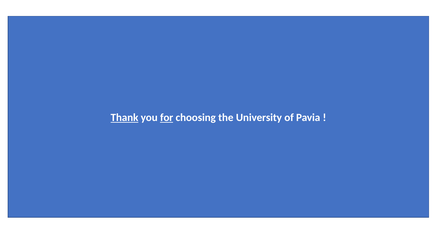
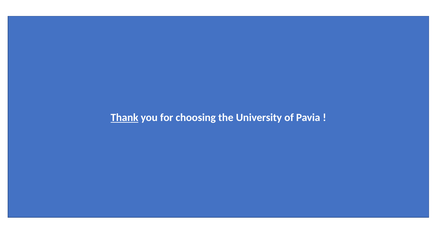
for underline: present -> none
